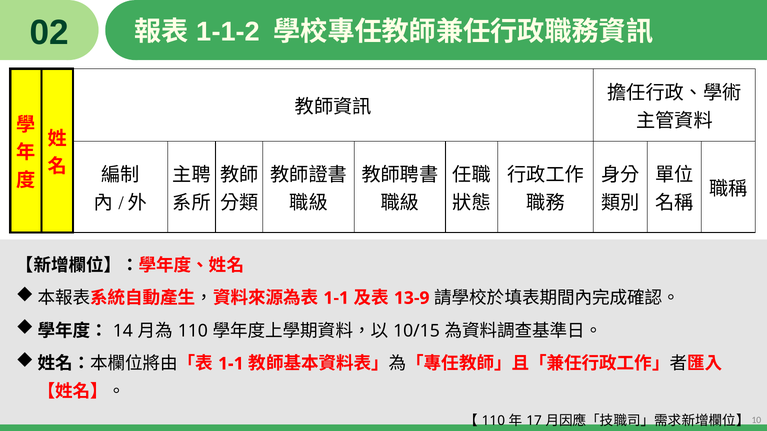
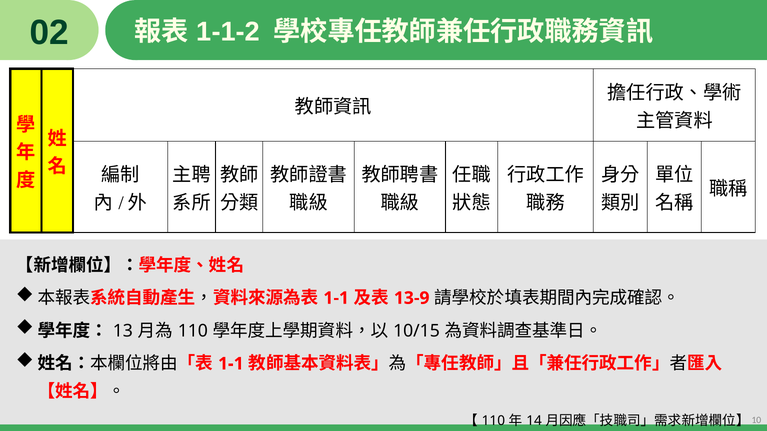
14: 14 -> 13
17: 17 -> 14
